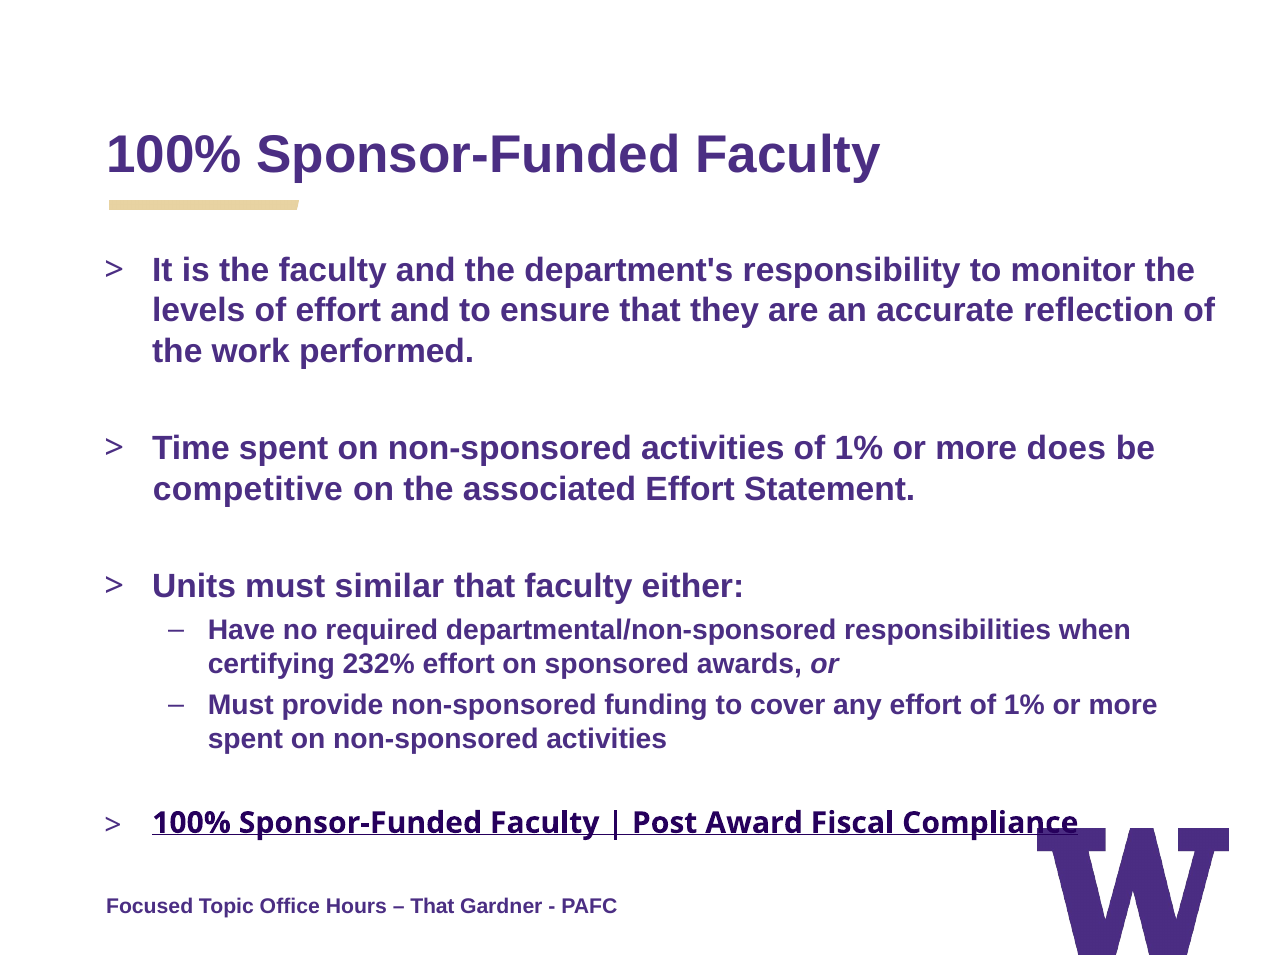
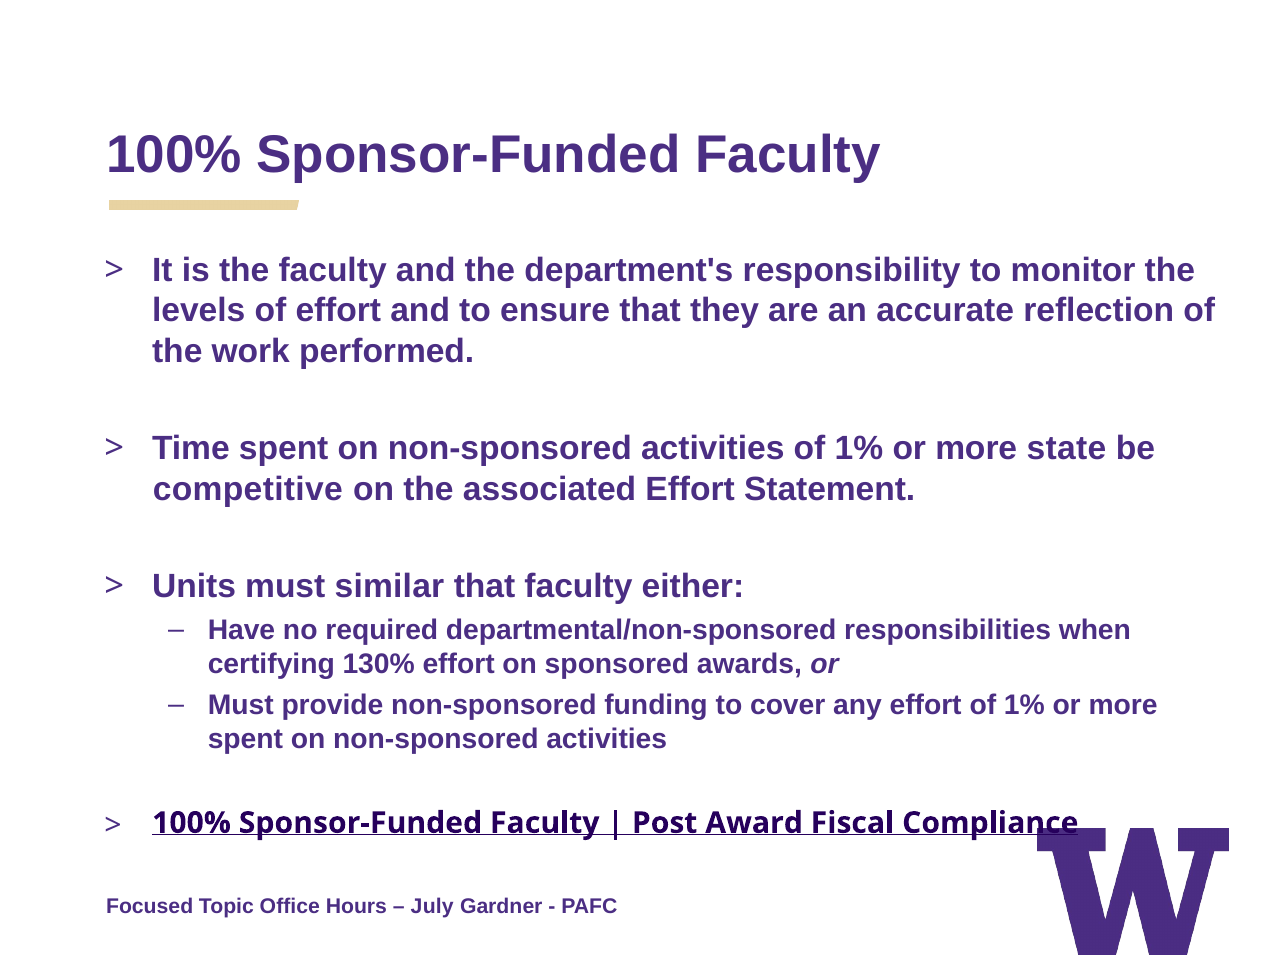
does: does -> state
232%: 232% -> 130%
That at (432, 907): That -> July
